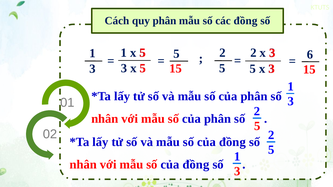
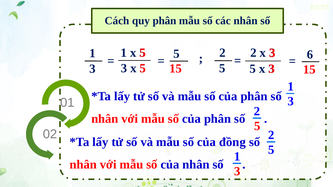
các đồng: đồng -> nhân
đồng at (196, 165): đồng -> nhân
